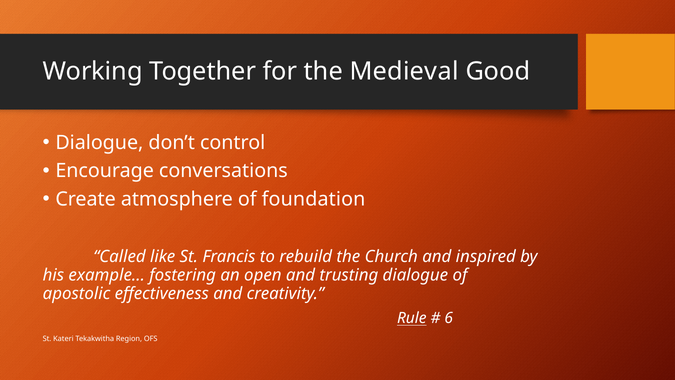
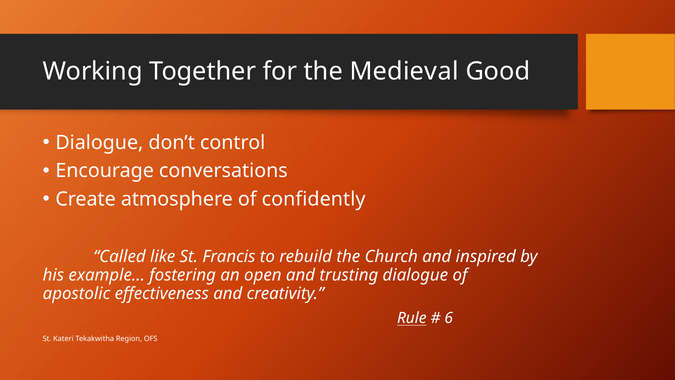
foundation: foundation -> confidently
